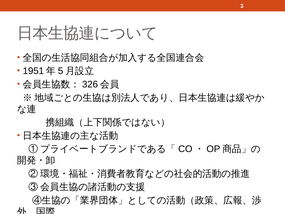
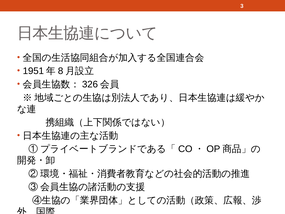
5: 5 -> 8
